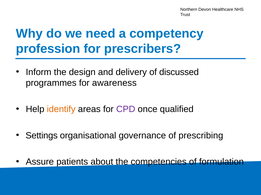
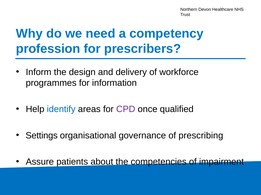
discussed: discussed -> workforce
awareness: awareness -> information
identify colour: orange -> blue
formulation: formulation -> impairment
